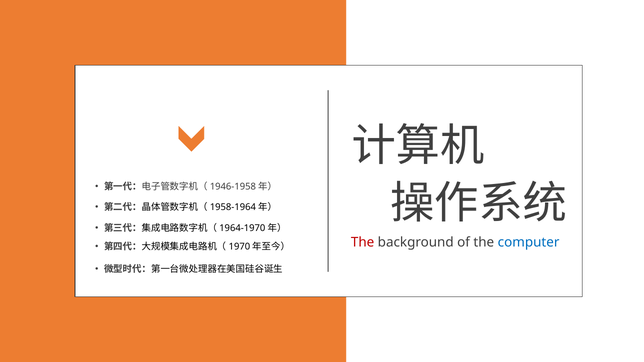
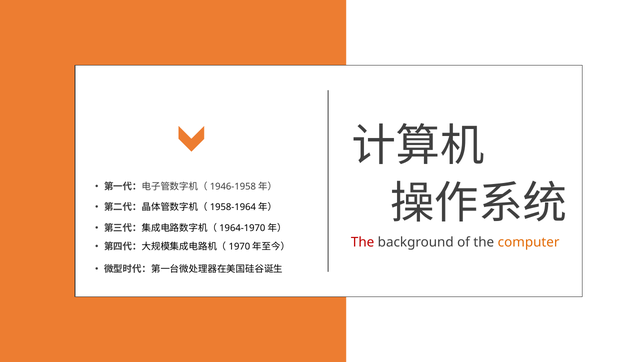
computer colour: blue -> orange
